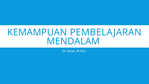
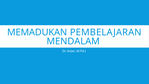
KEMAMPUAN: KEMAMPUAN -> MEMADUKAN
